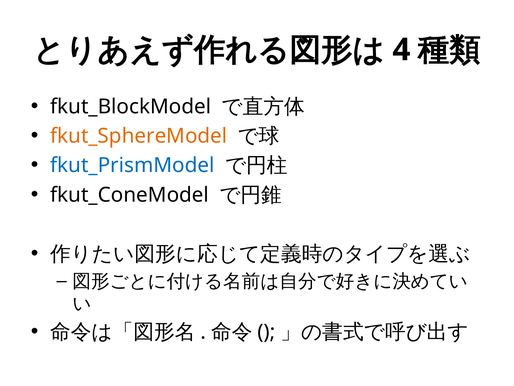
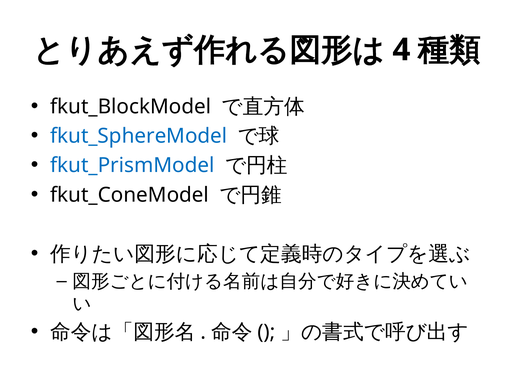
fkut_SphereModel colour: orange -> blue
